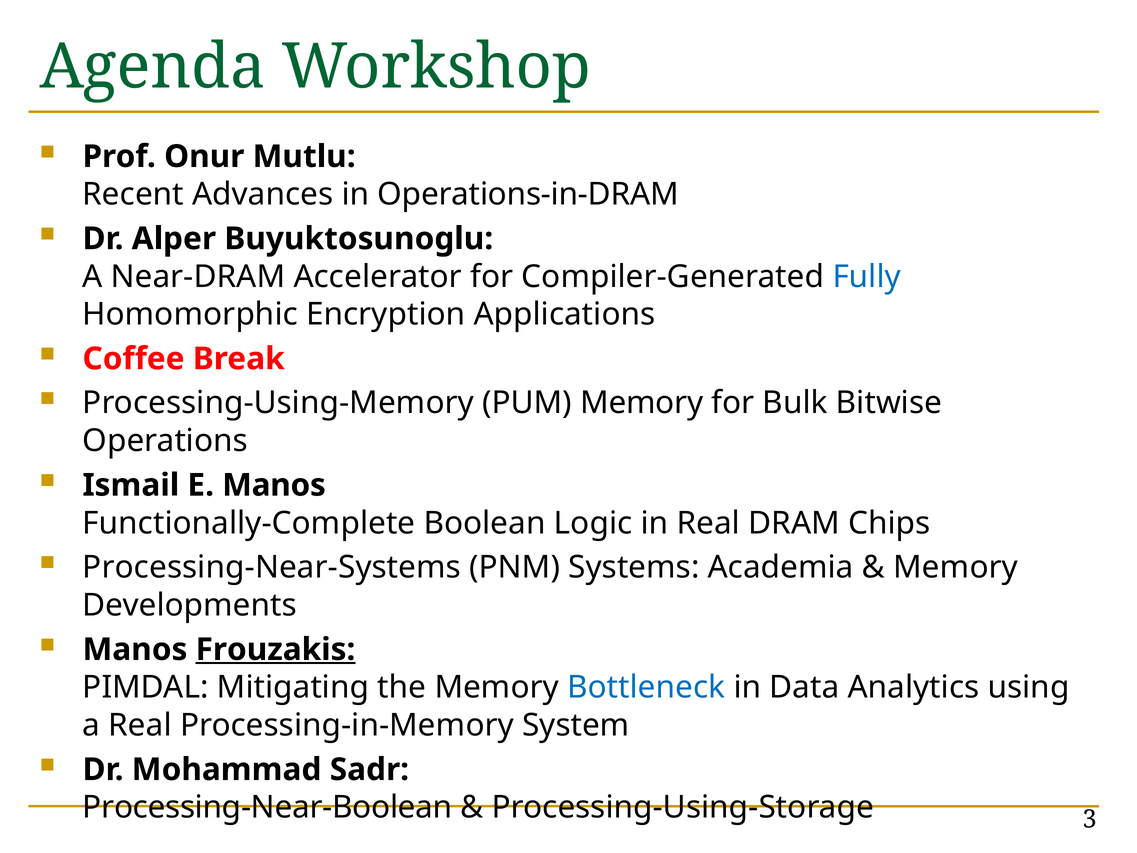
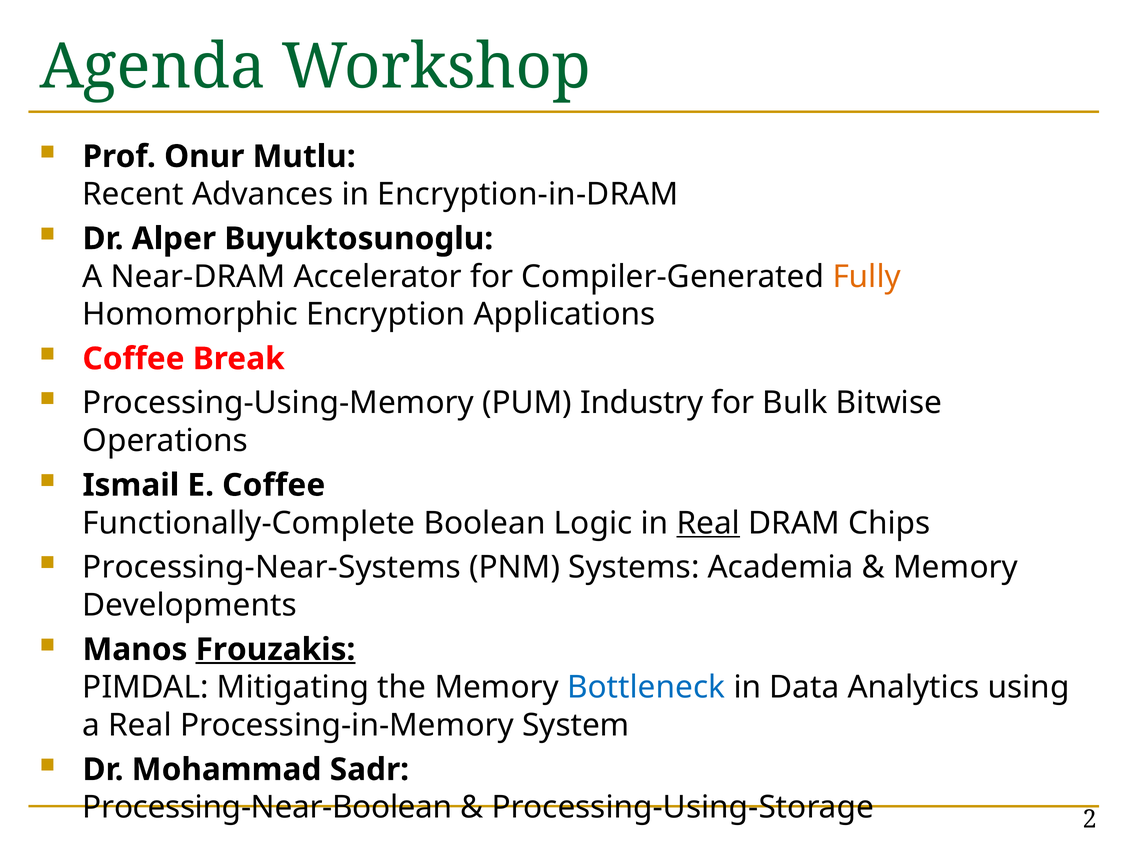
Operations-in-DRAM: Operations-in-DRAM -> Encryption-in-DRAM
Fully colour: blue -> orange
PUM Memory: Memory -> Industry
E Manos: Manos -> Coffee
Real at (708, 523) underline: none -> present
3: 3 -> 2
